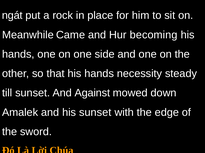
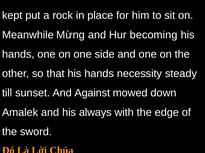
ngát: ngát -> kept
Came: Came -> Mừng
his sunset: sunset -> always
